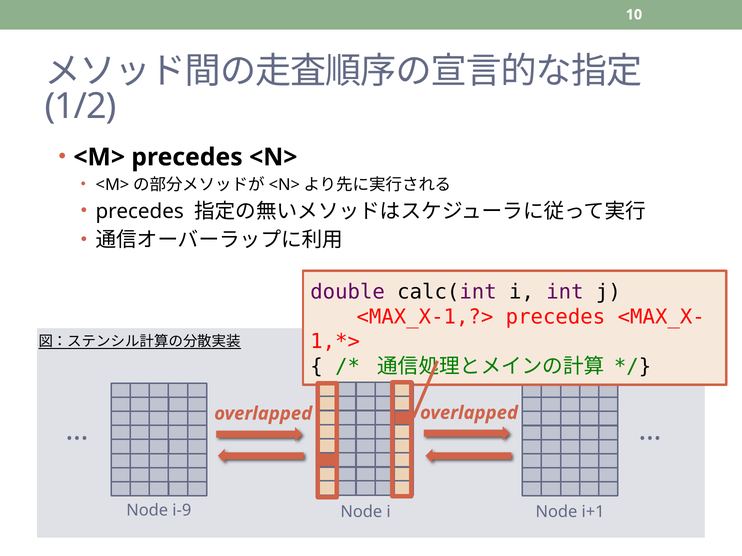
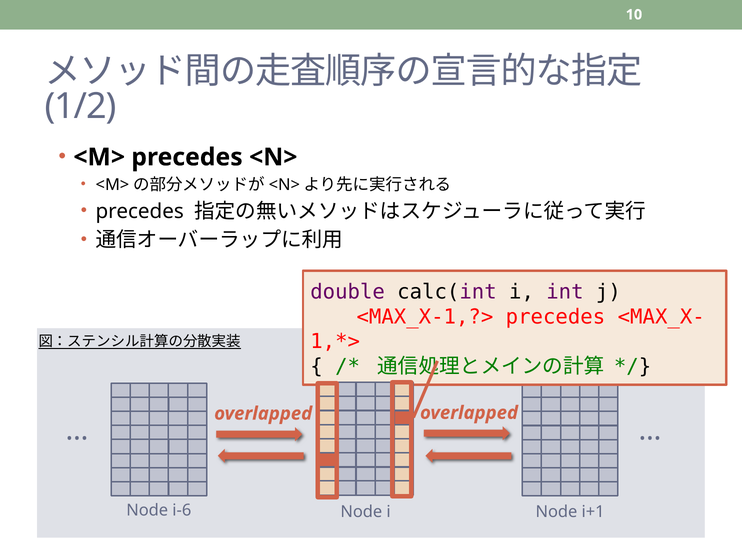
i-9: i-9 -> i-6
